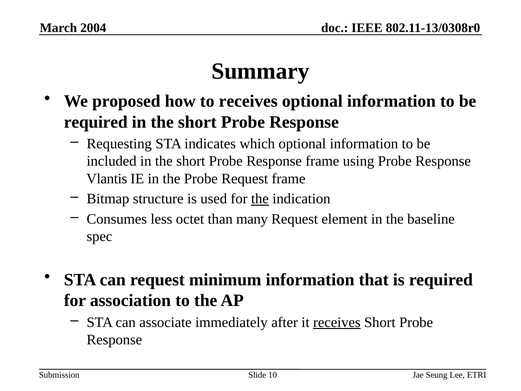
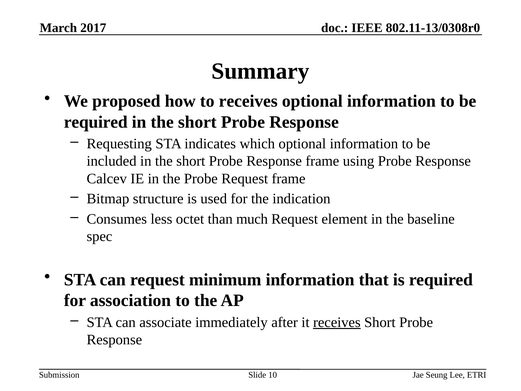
2004: 2004 -> 2017
Vlantis: Vlantis -> Calcev
the at (260, 199) underline: present -> none
many: many -> much
